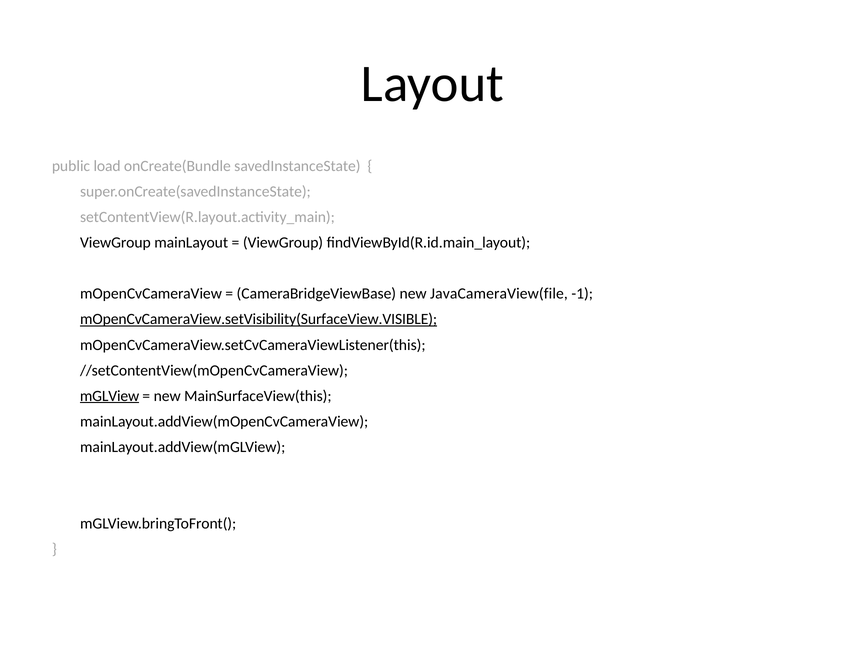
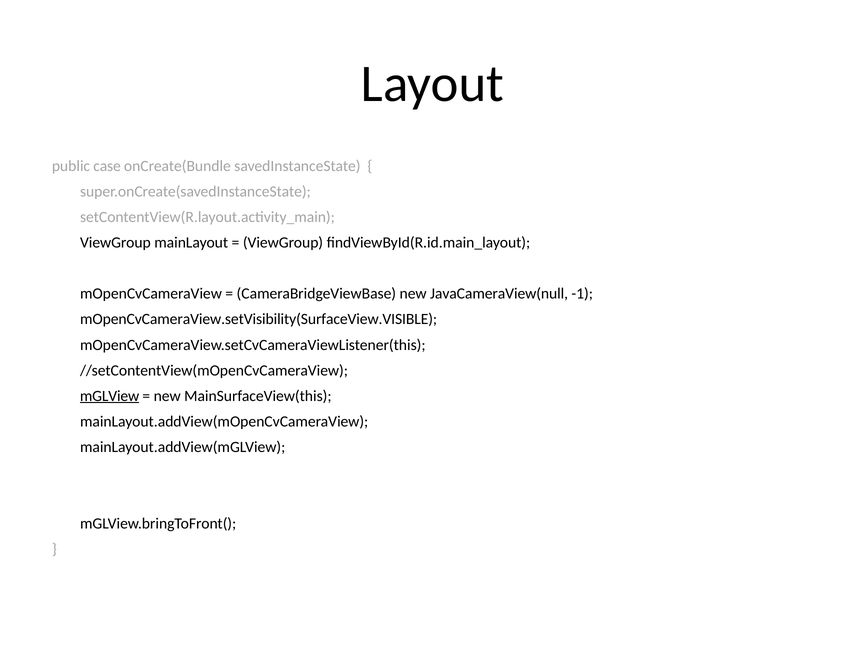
load: load -> case
JavaCameraView(file: JavaCameraView(file -> JavaCameraView(null
mOpenCvCameraView.setVisibility(SurfaceView.VISIBLE underline: present -> none
